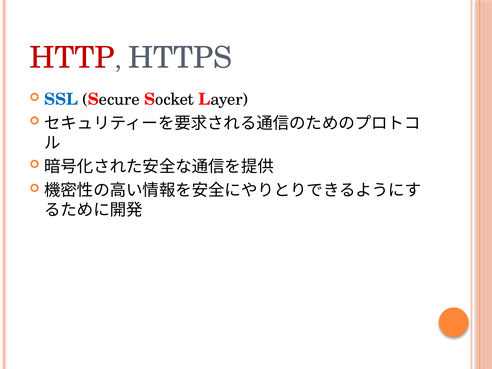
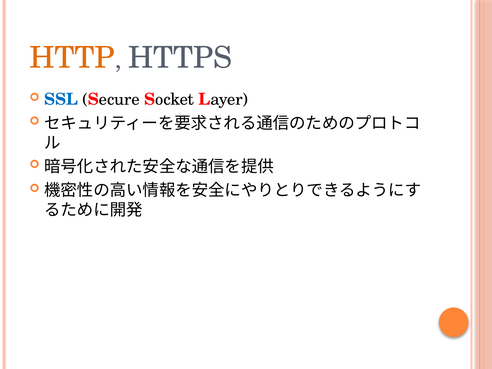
HTTP colour: red -> orange
